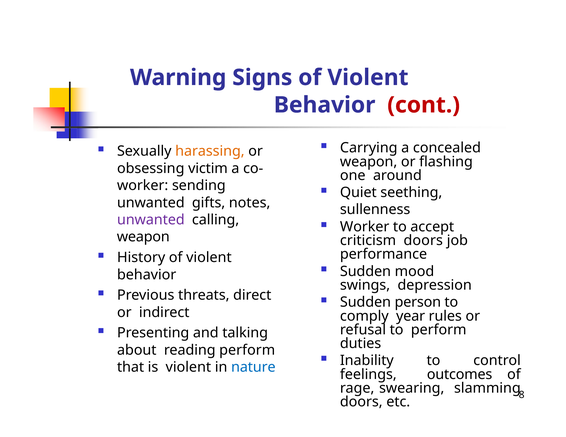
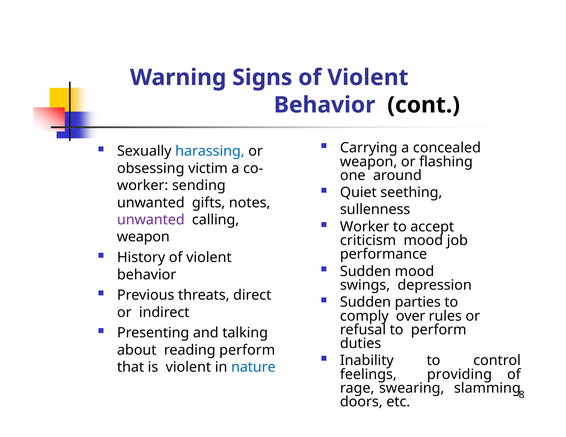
cont colour: red -> black
harassing colour: orange -> blue
criticism doors: doors -> mood
person: person -> parties
year: year -> over
outcomes: outcomes -> providing
